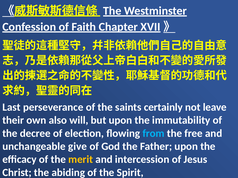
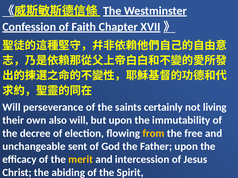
Last at (11, 107): Last -> Will
leave: leave -> living
from colour: light blue -> yellow
give: give -> sent
